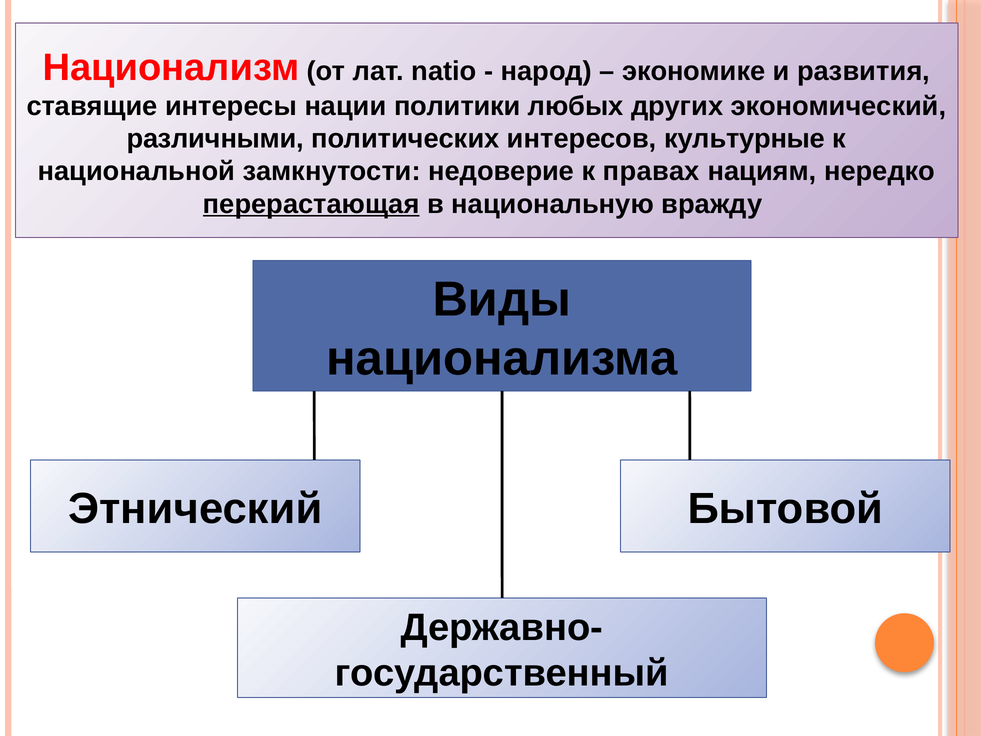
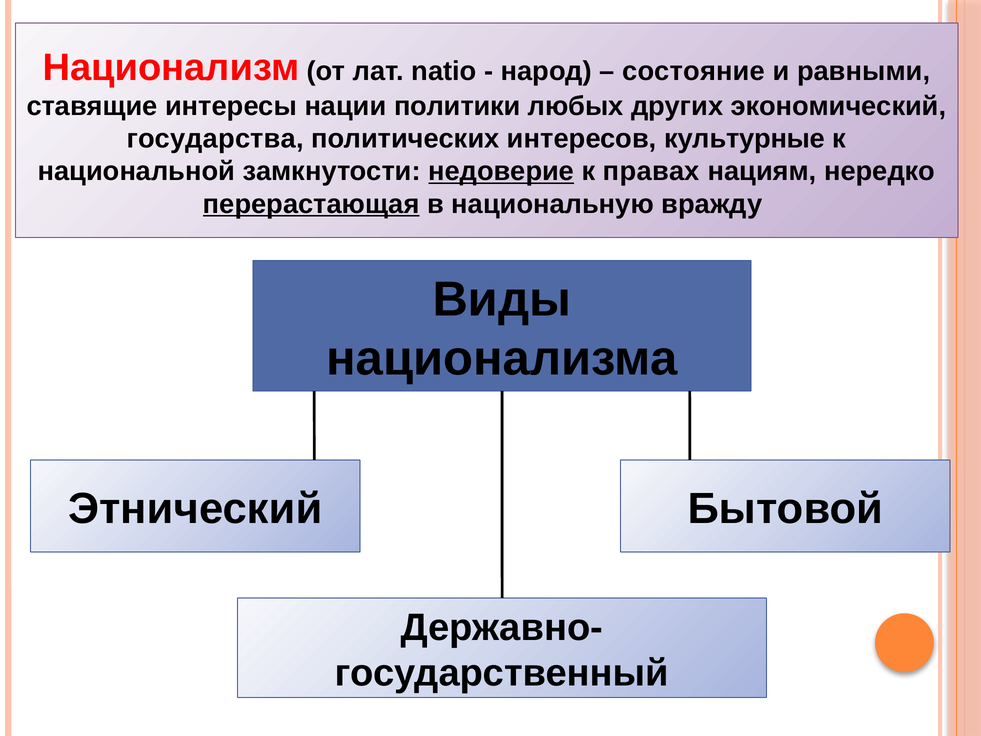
экономике: экономике -> состояние
развития: развития -> равными
различными: различными -> государства
недоверие underline: none -> present
